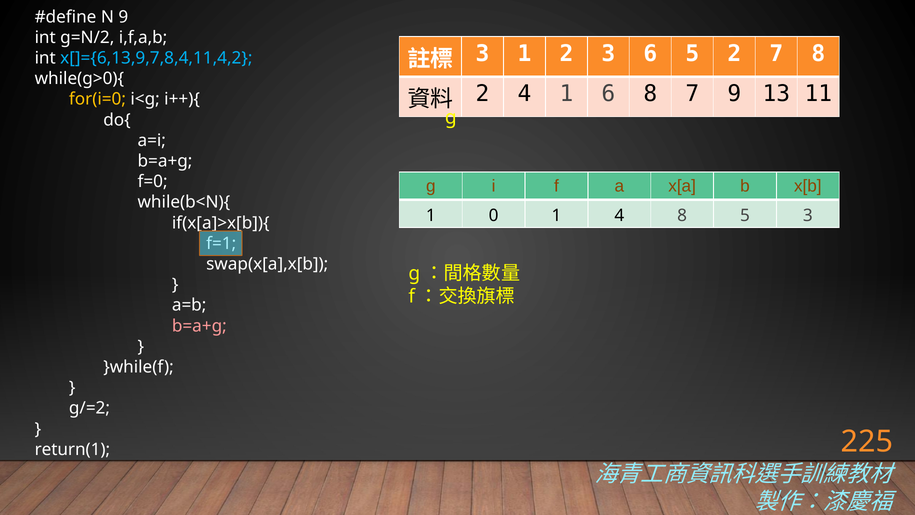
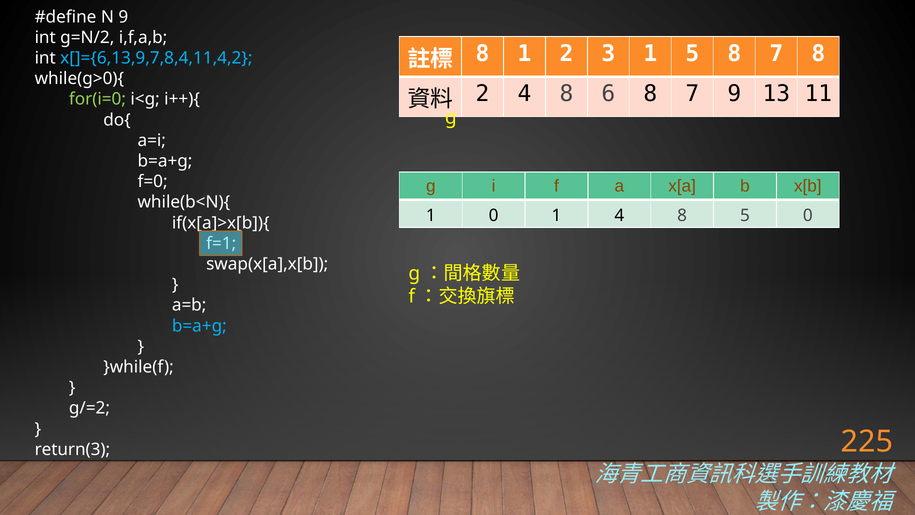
3 at (482, 54): 3 -> 8
3 6: 6 -> 1
5 2: 2 -> 8
2 4 1: 1 -> 8
for(i=0 colour: yellow -> light green
5 3: 3 -> 0
b=a+g at (199, 326) colour: pink -> light blue
return(1: return(1 -> return(3
